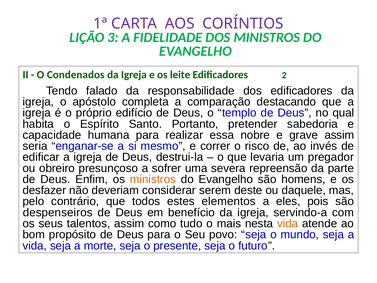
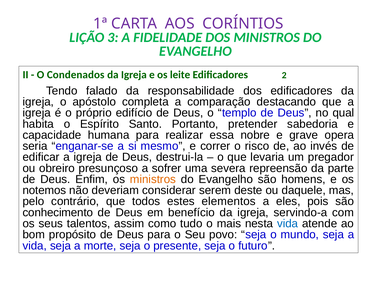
grave assim: assim -> opera
desfazer: desfazer -> notemos
despenseiros: despenseiros -> conhecimento
vida at (288, 223) colour: orange -> blue
